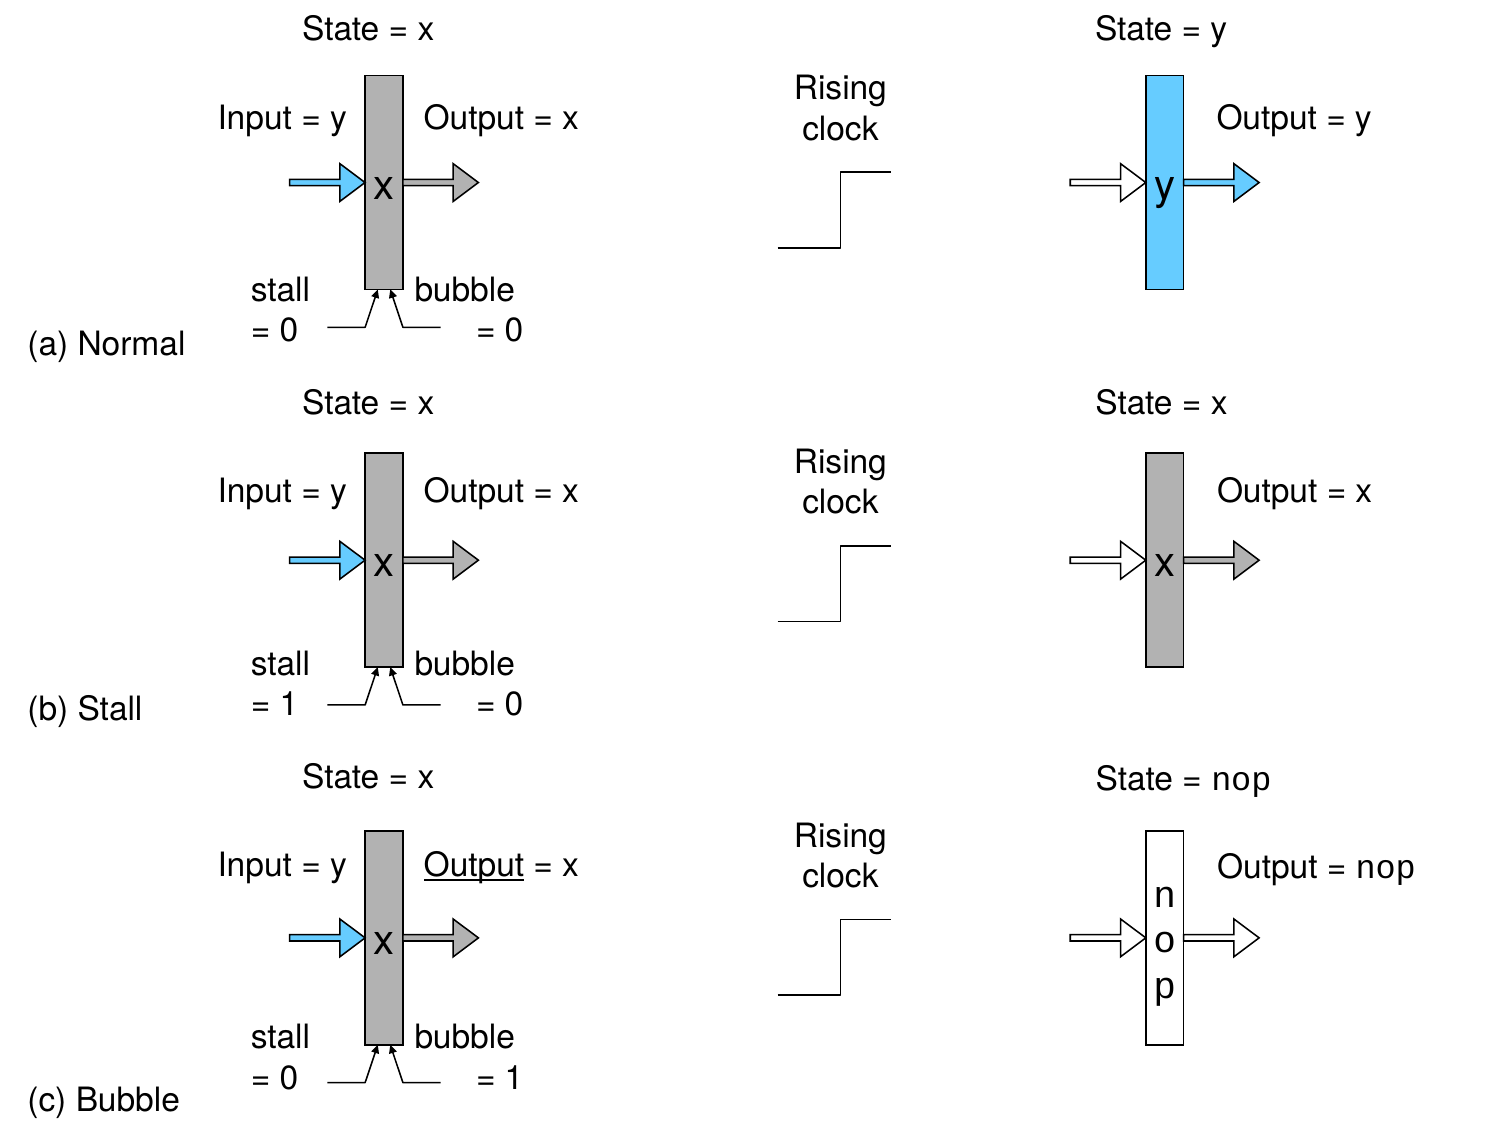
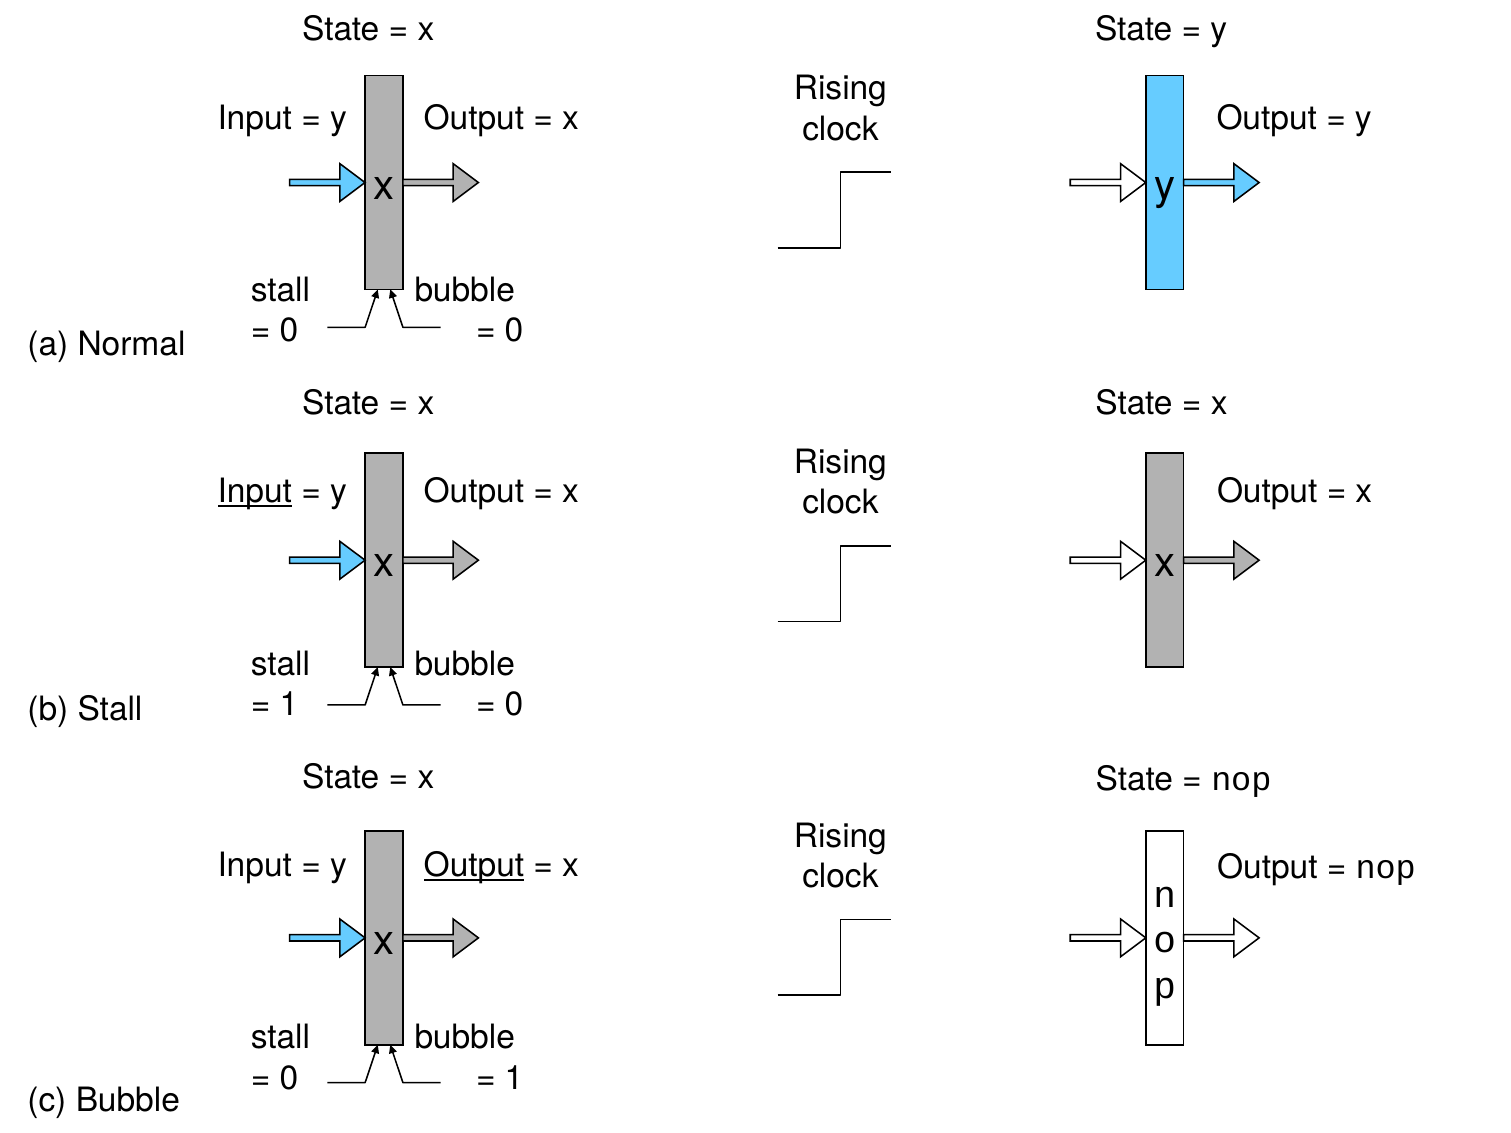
Input at (255, 492) underline: none -> present
